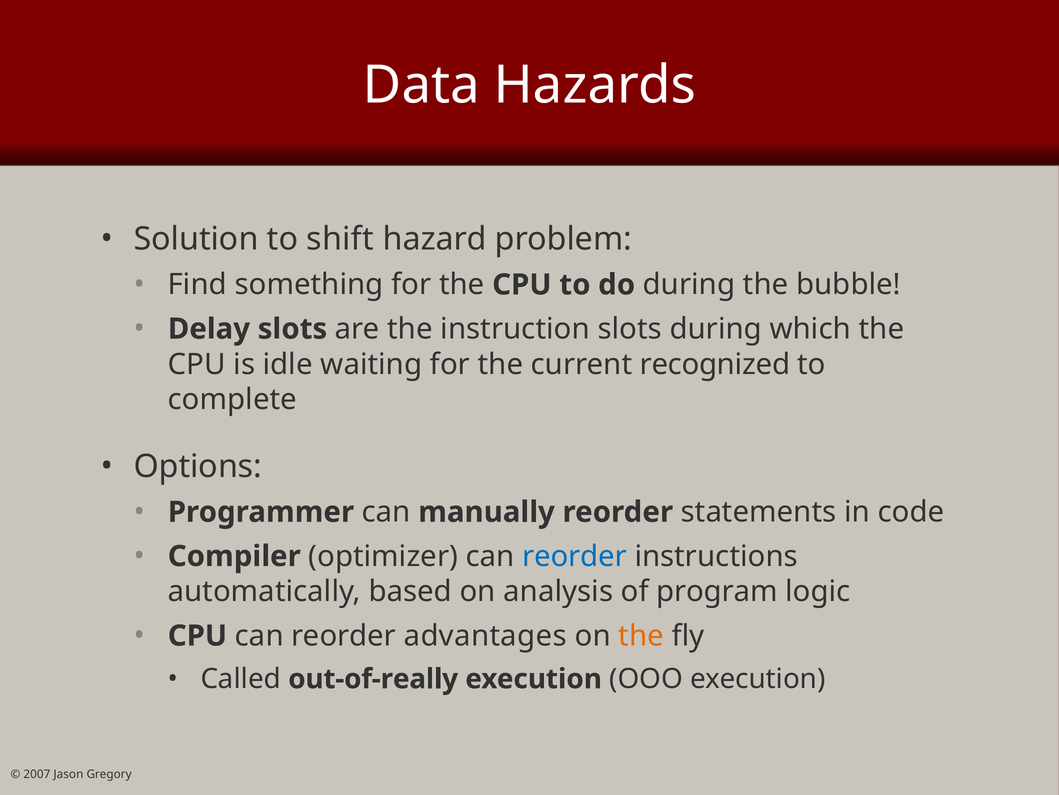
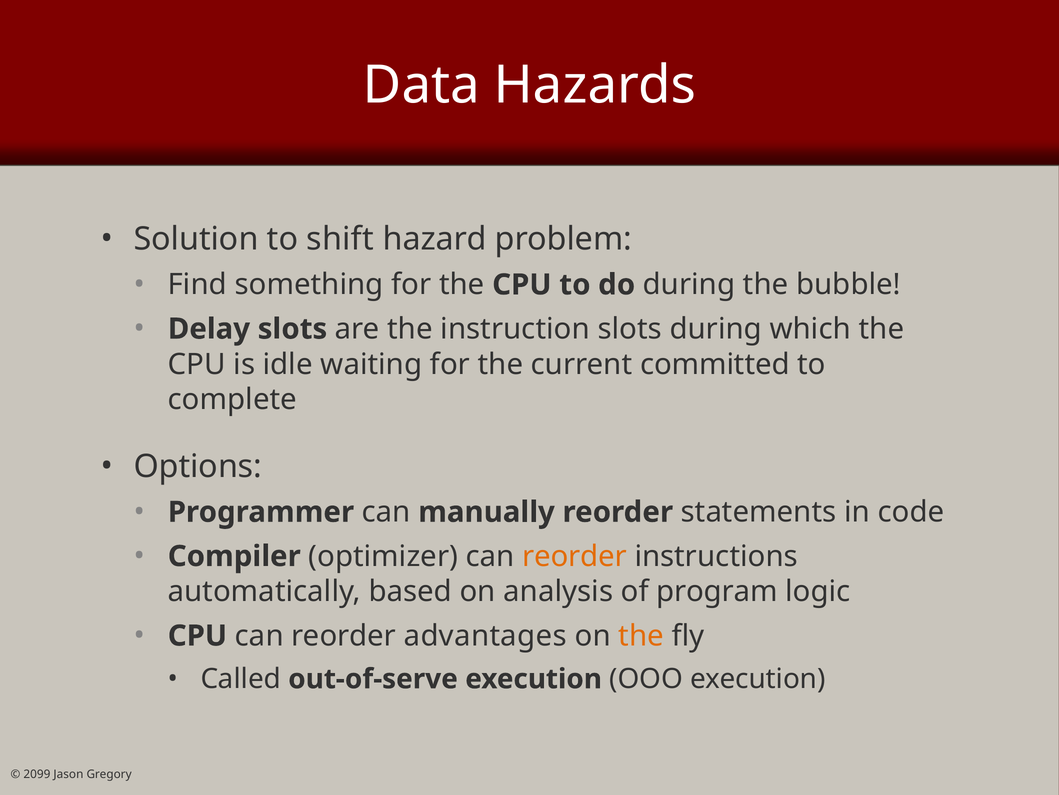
recognized: recognized -> committed
reorder at (575, 556) colour: blue -> orange
out-of-really: out-of-really -> out-of-serve
2007: 2007 -> 2099
